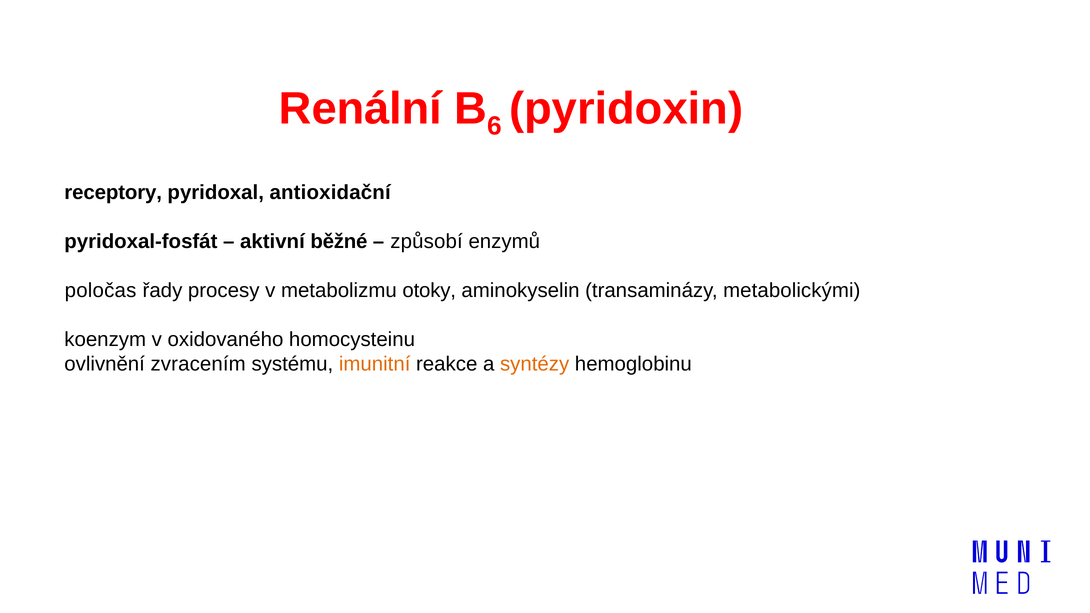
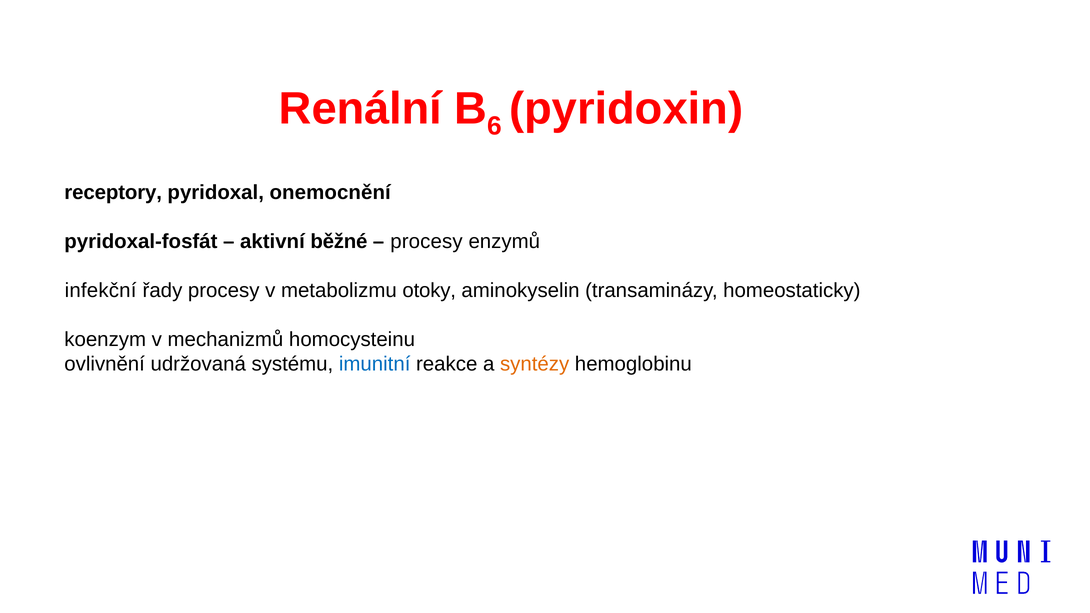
antioxidační: antioxidační -> onemocnění
způsobí at (426, 241): způsobí -> procesy
poločas: poločas -> infekční
metabolickými: metabolickými -> homeostaticky
oxidovaného: oxidovaného -> mechanizmů
zvracením: zvracením -> udržovaná
imunitní colour: orange -> blue
